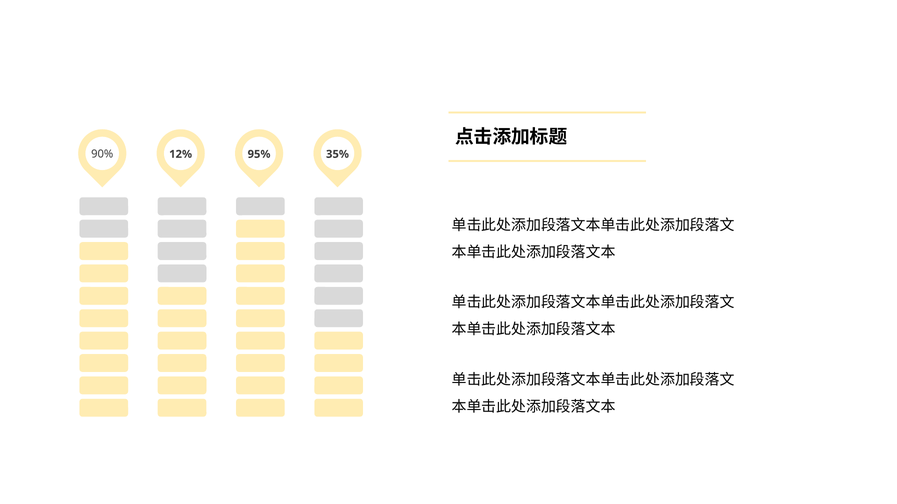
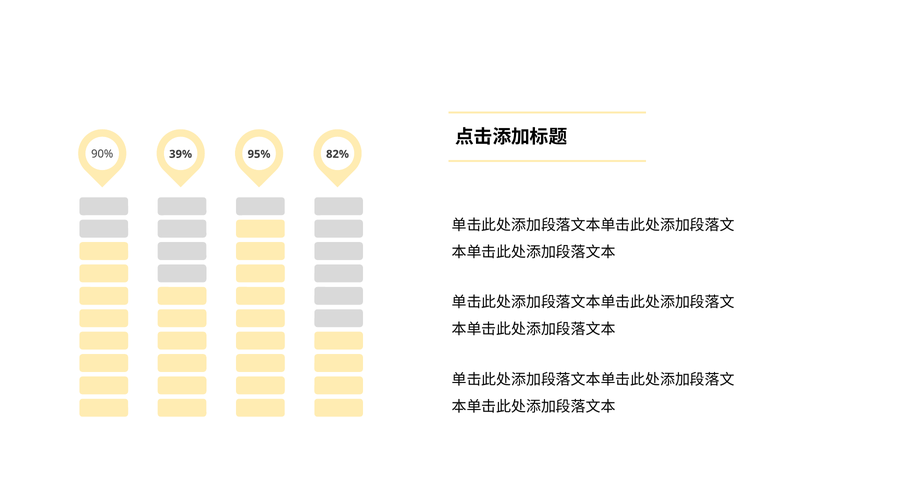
12%: 12% -> 39%
35%: 35% -> 82%
